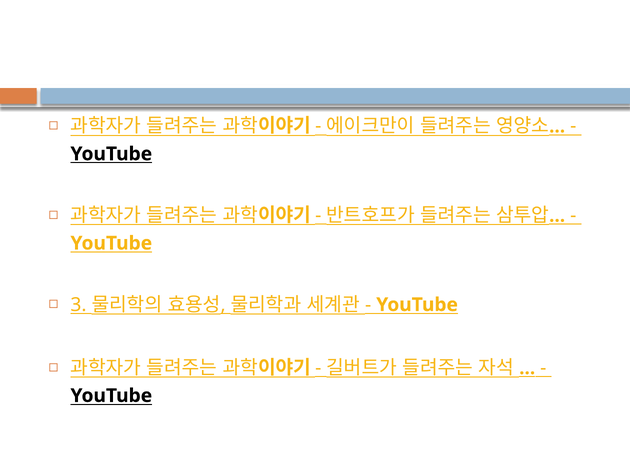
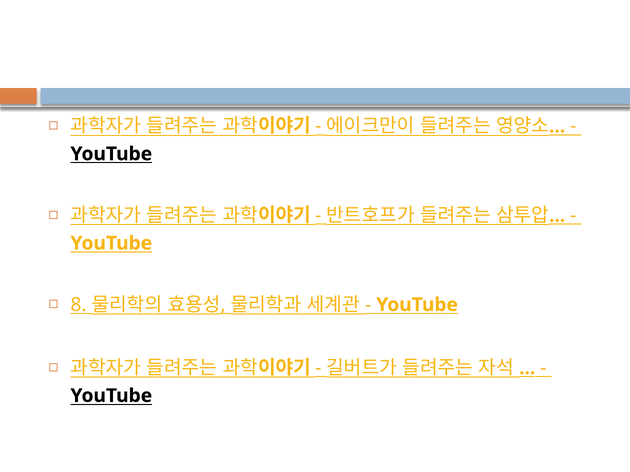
3: 3 -> 8
